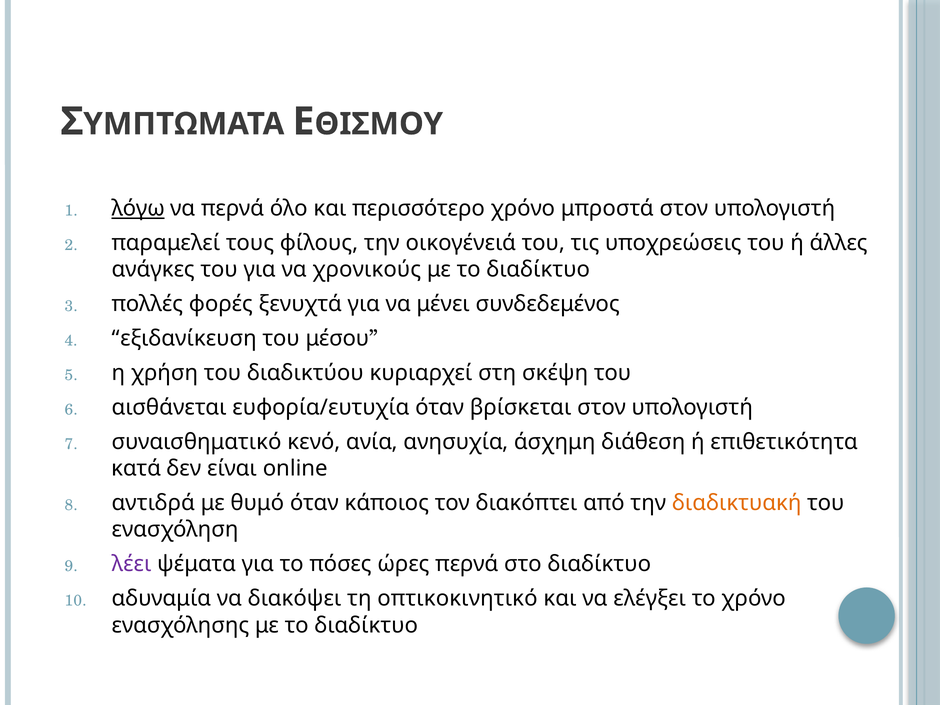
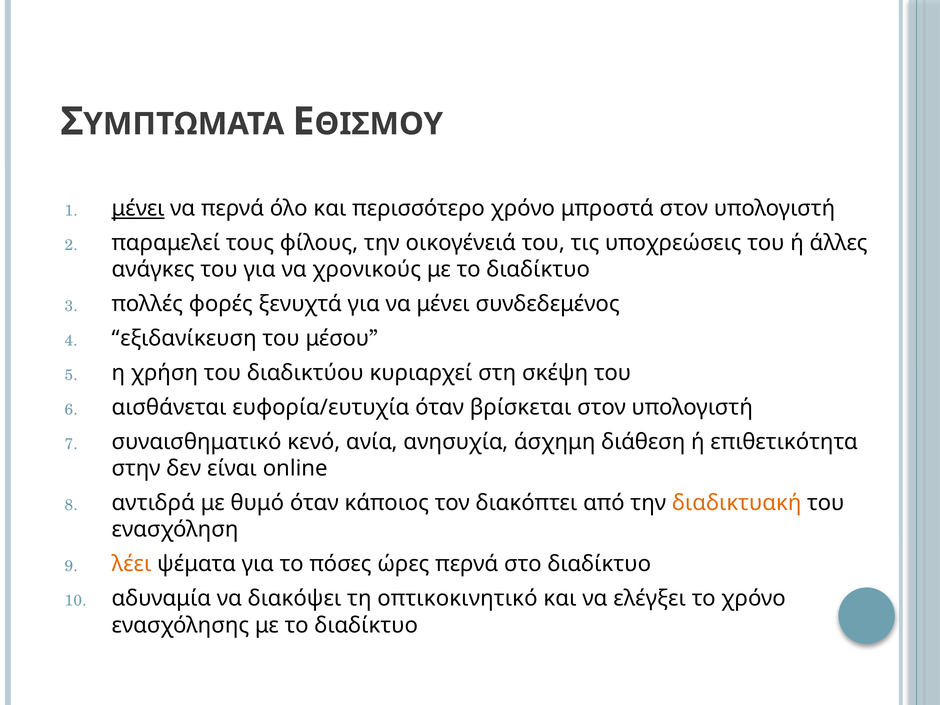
λόγω at (138, 208): λόγω -> μένει
κατά: κατά -> στην
λέει colour: purple -> orange
